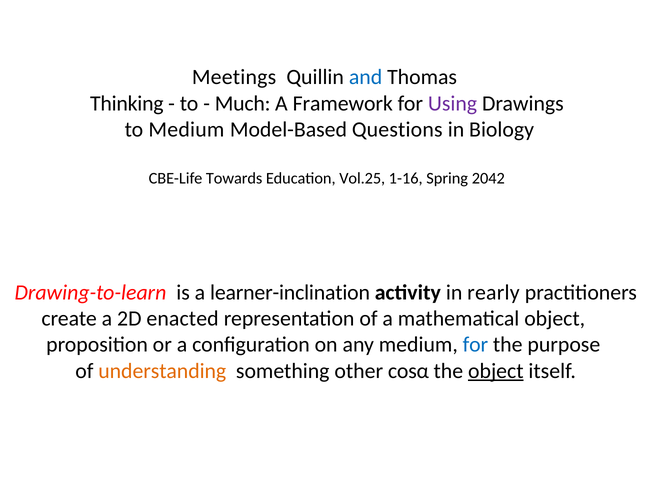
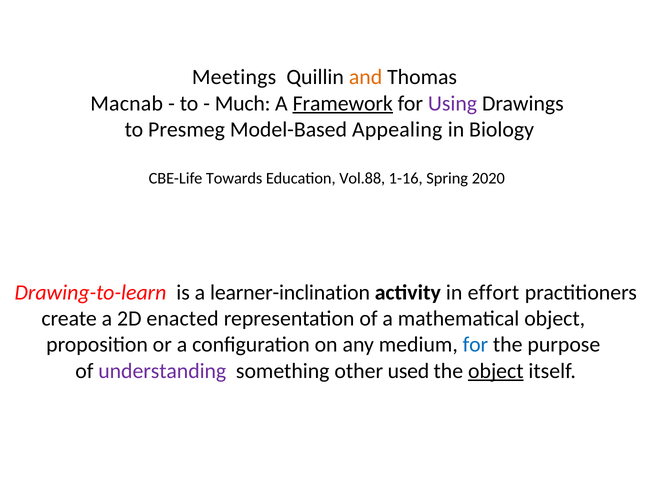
and colour: blue -> orange
Thinking: Thinking -> Macnab
Framework underline: none -> present
to Medium: Medium -> Presmeg
Questions: Questions -> Appealing
Vol.25: Vol.25 -> Vol.88
2042: 2042 -> 2020
rearly: rearly -> effort
understanding colour: orange -> purple
cosα: cosα -> used
